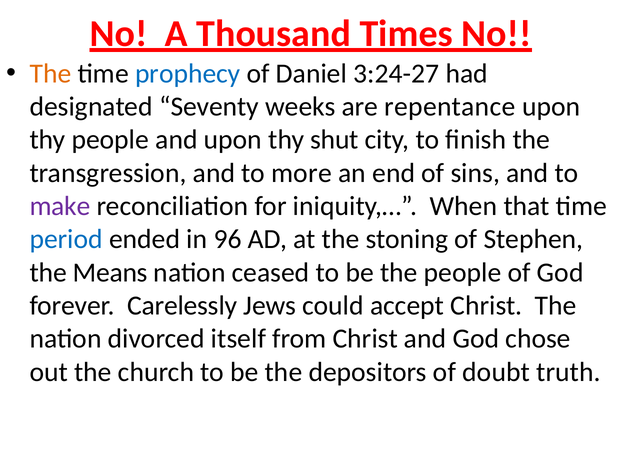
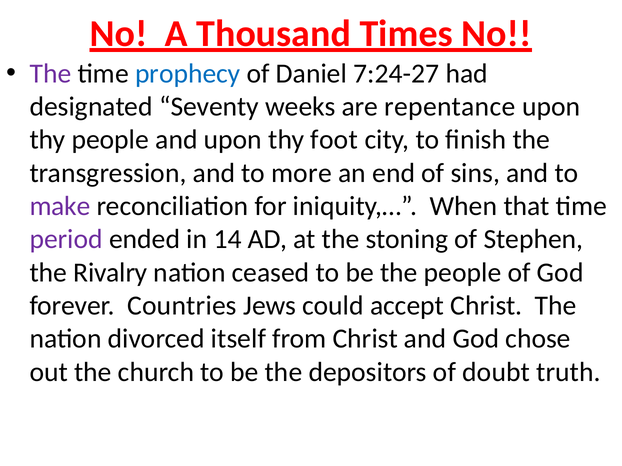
The at (50, 73) colour: orange -> purple
3:24-27: 3:24-27 -> 7:24-27
shut: shut -> foot
period colour: blue -> purple
96: 96 -> 14
Means: Means -> Rivalry
Carelessly: Carelessly -> Countries
